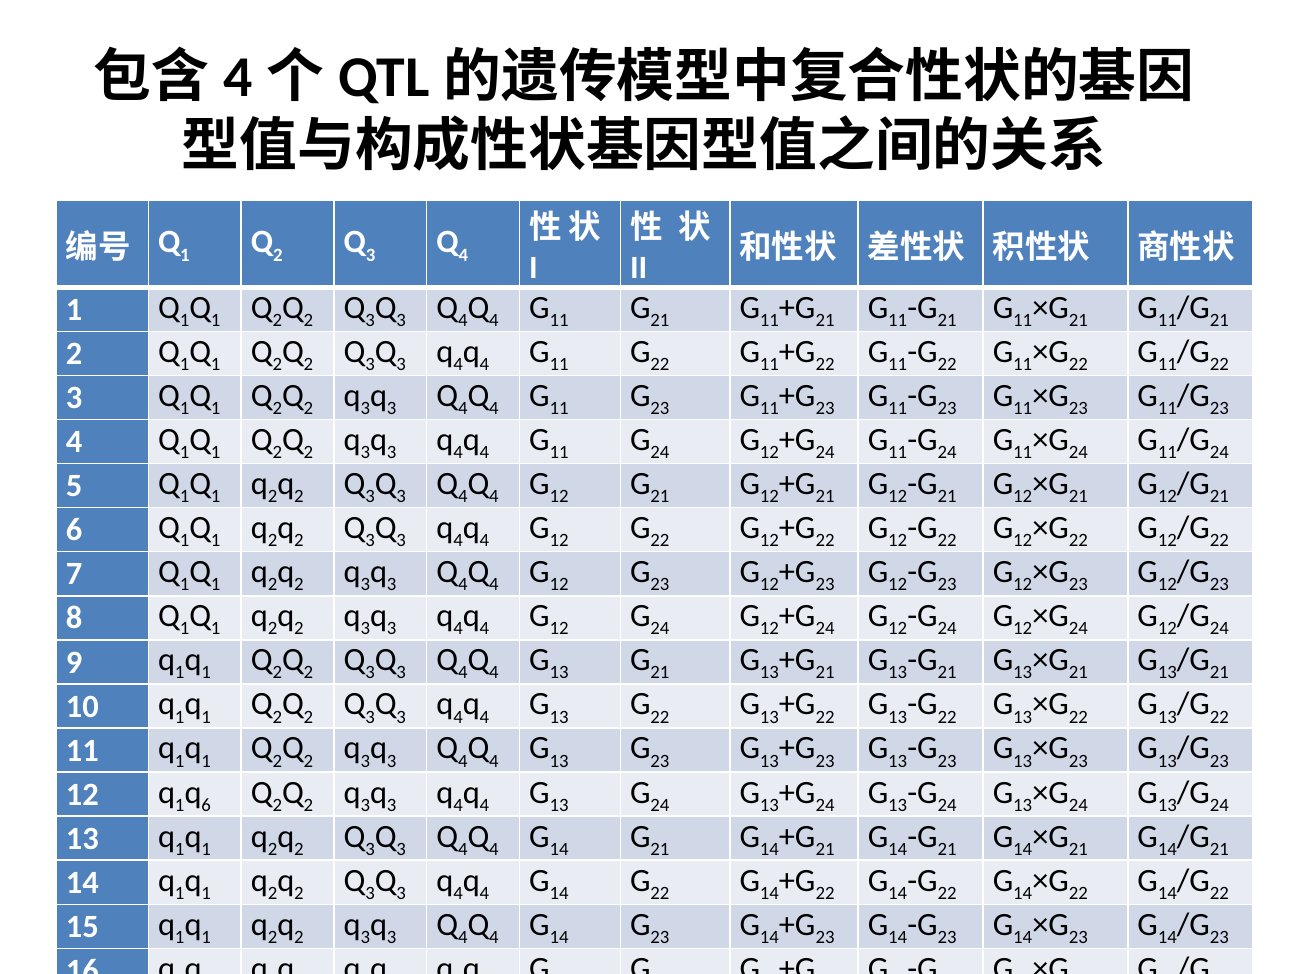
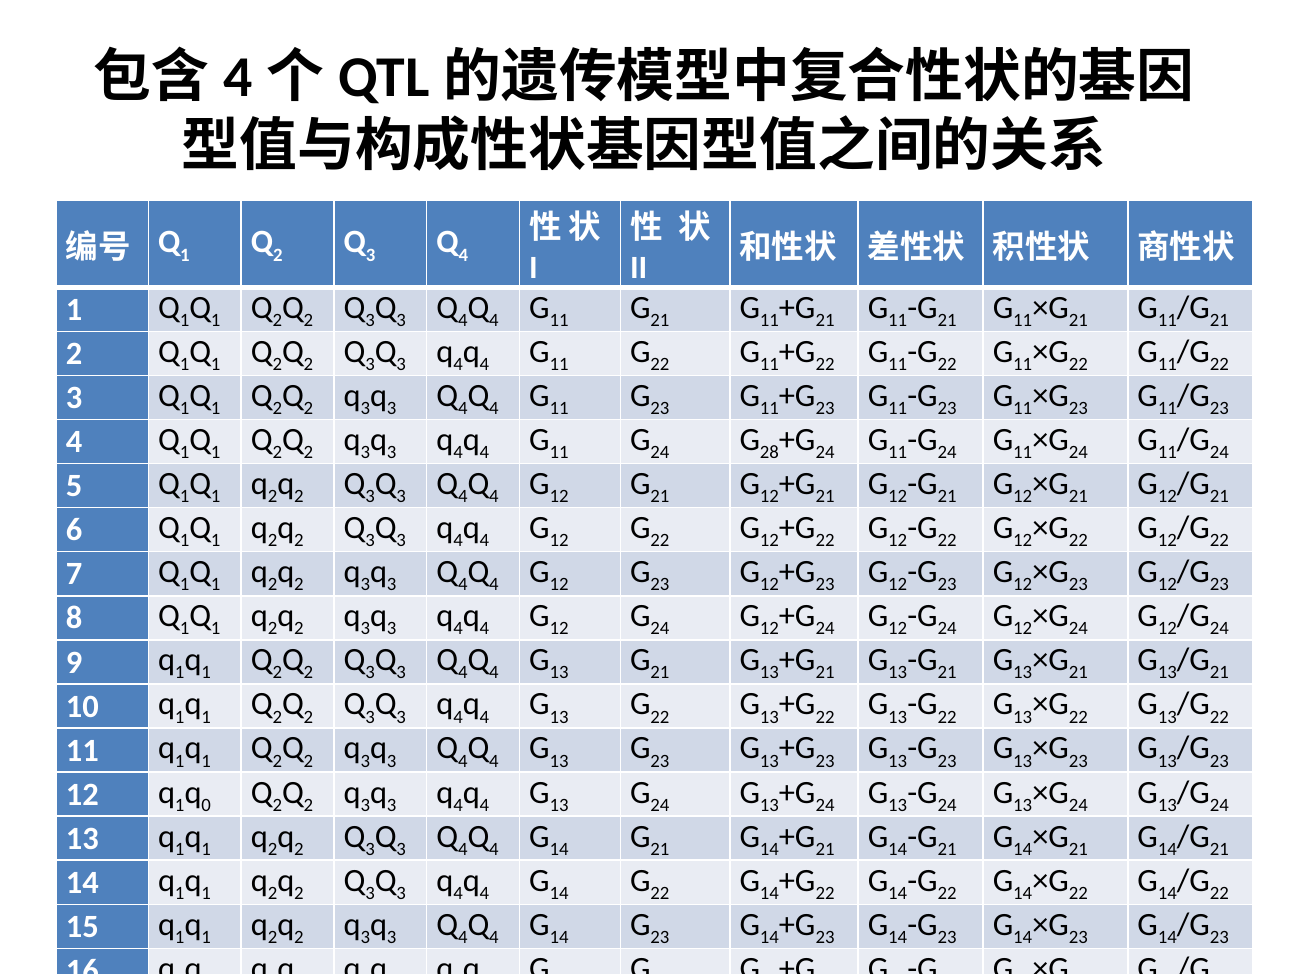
12 at (769, 453): 12 -> 28
6 at (206, 805): 6 -> 0
